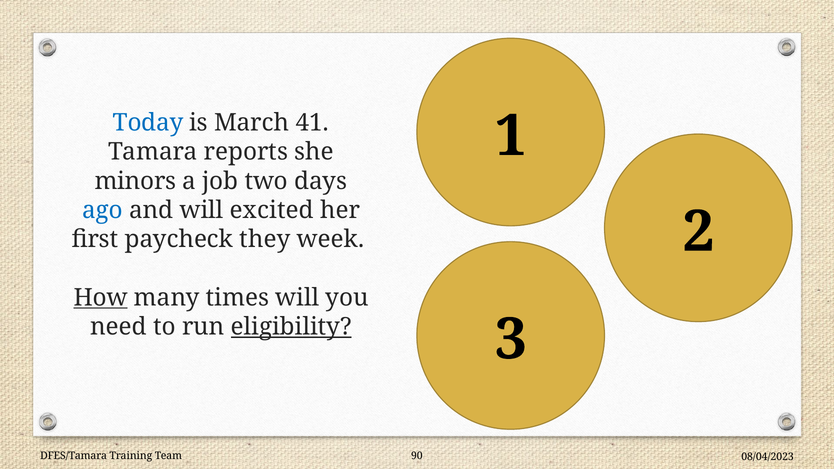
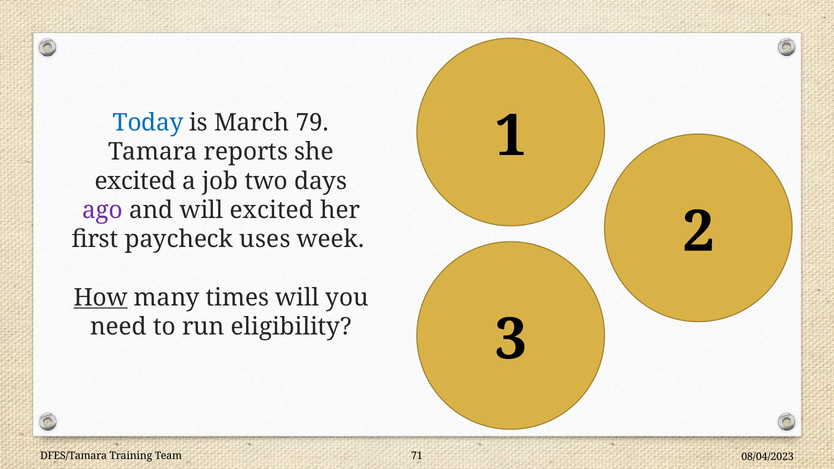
41: 41 -> 79
minors at (135, 181): minors -> excited
ago colour: blue -> purple
they: they -> uses
eligibility underline: present -> none
90: 90 -> 71
